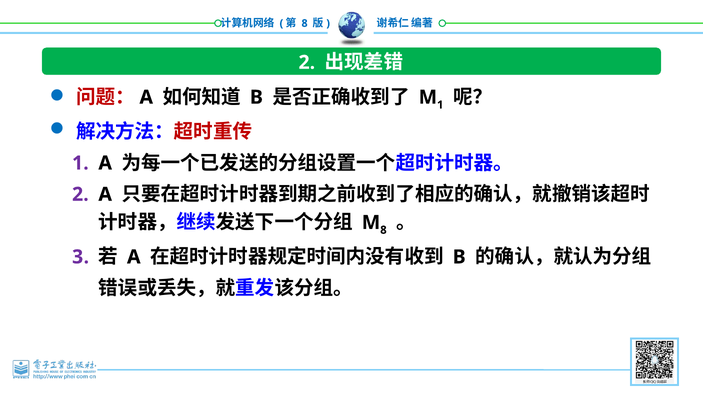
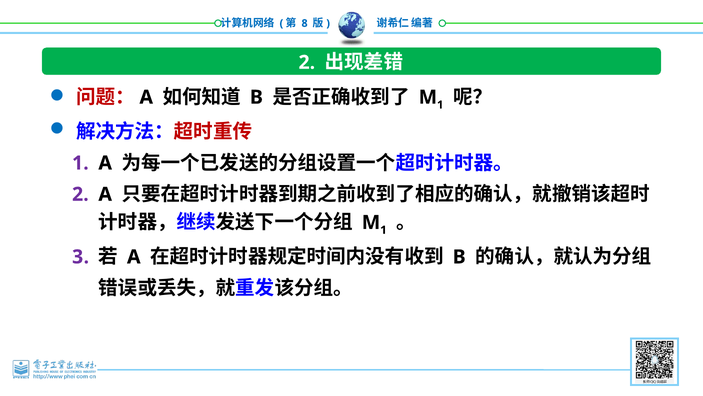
8 at (383, 230): 8 -> 1
